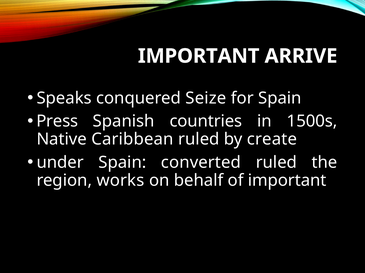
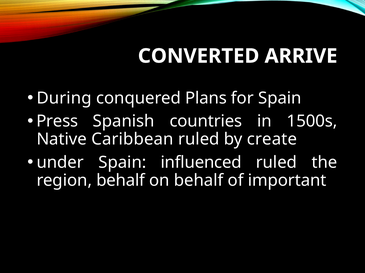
IMPORTANT at (199, 56): IMPORTANT -> CONVERTED
Speaks: Speaks -> During
Seize: Seize -> Plans
converted: converted -> influenced
region works: works -> behalf
